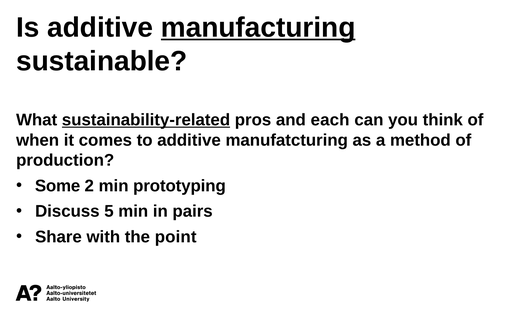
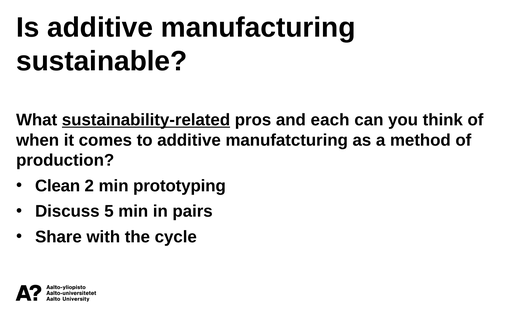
manufacturing underline: present -> none
Some: Some -> Clean
point: point -> cycle
